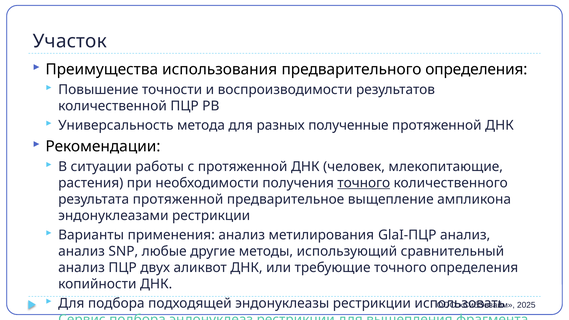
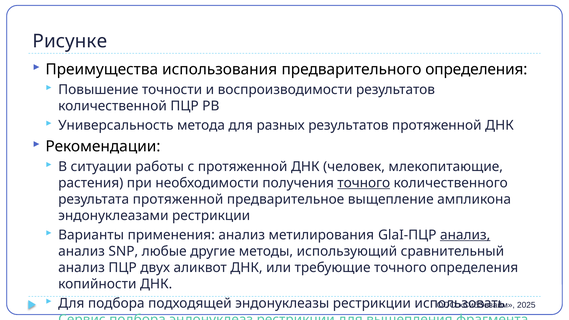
Участок: Участок -> Рисунке
разных полученные: полученные -> результатов
анализ at (465, 235) underline: none -> present
